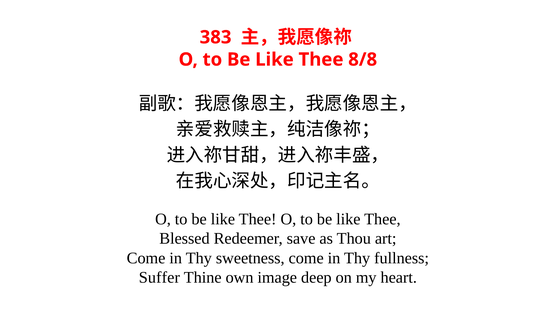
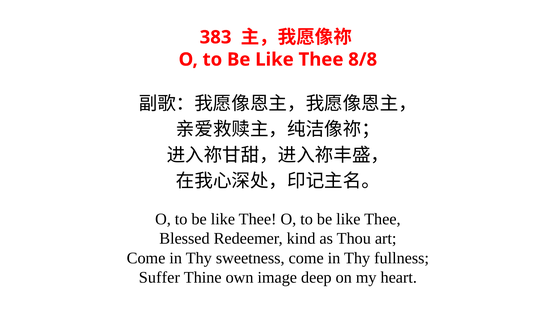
save: save -> kind
